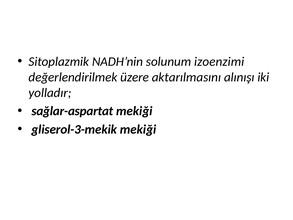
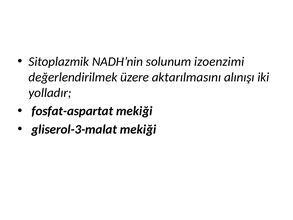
sağlar-aspartat: sağlar-aspartat -> fosfat-aspartat
gliserol-3-mekik: gliserol-3-mekik -> gliserol-3-malat
